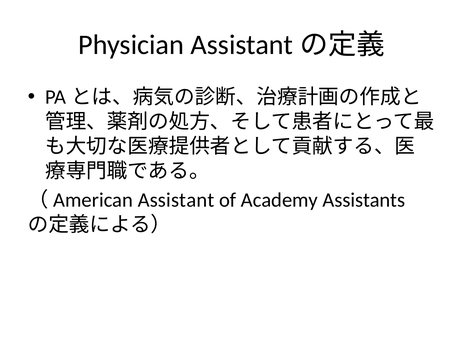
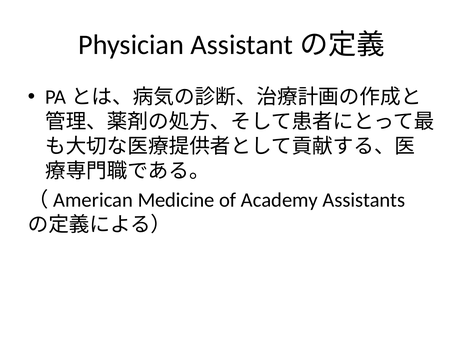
Assistant: Assistant -> Medicine
